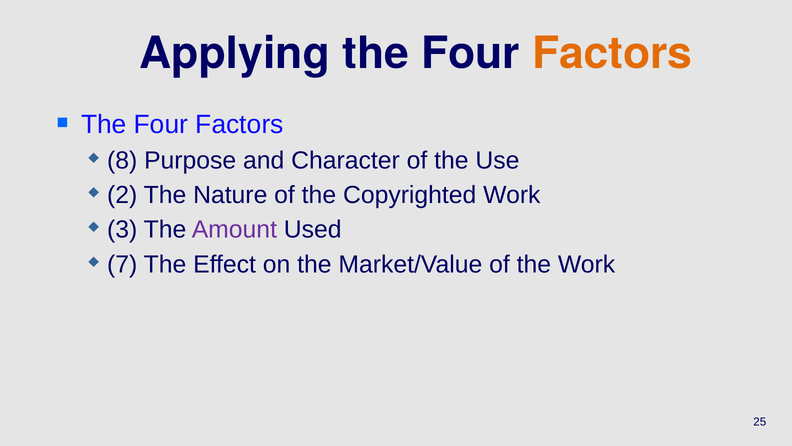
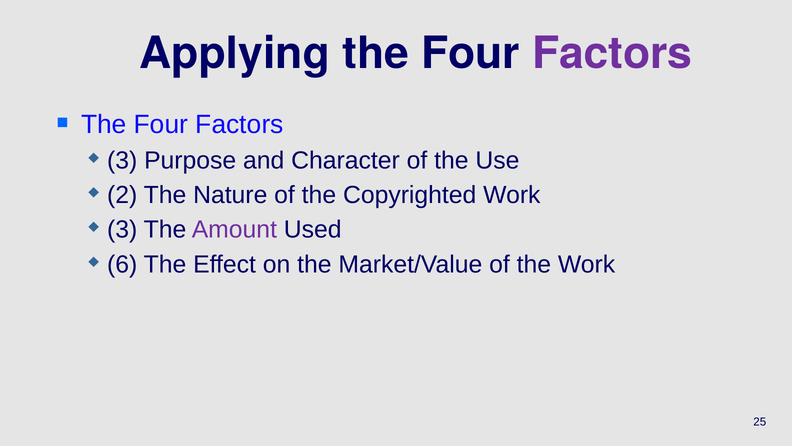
Factors at (612, 53) colour: orange -> purple
8 at (122, 160): 8 -> 3
7: 7 -> 6
